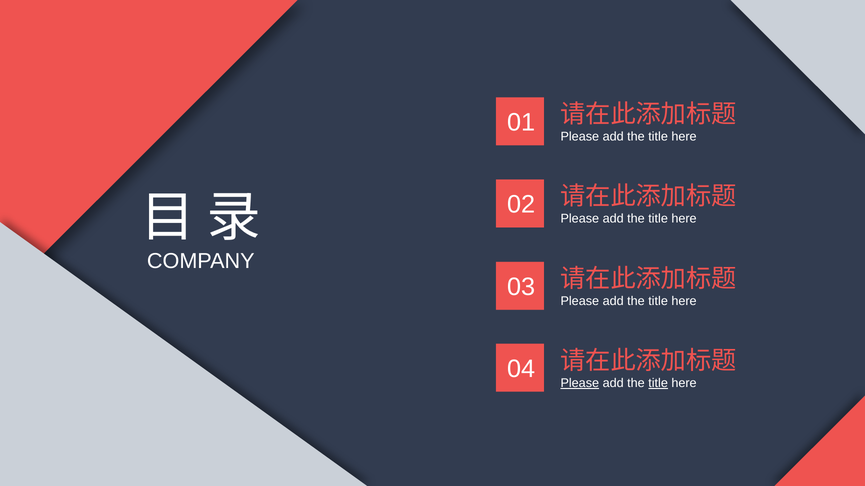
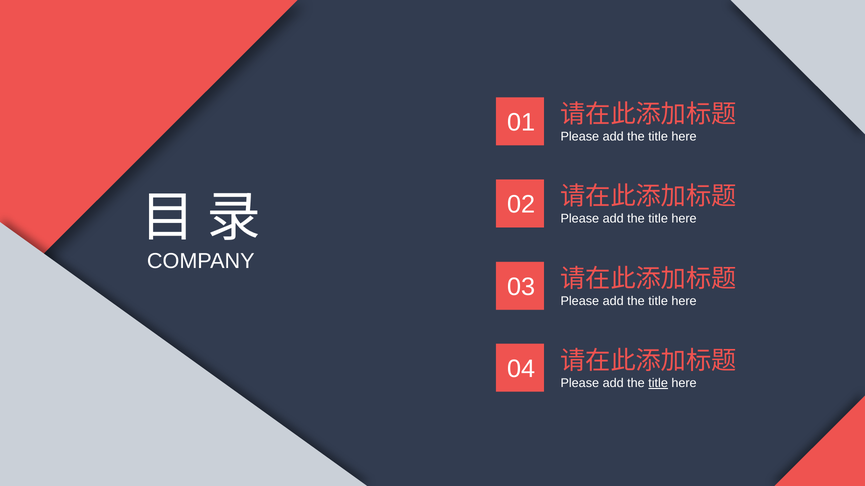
Please at (580, 383) underline: present -> none
